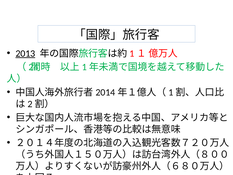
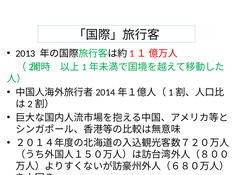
2013 underline: present -> none
